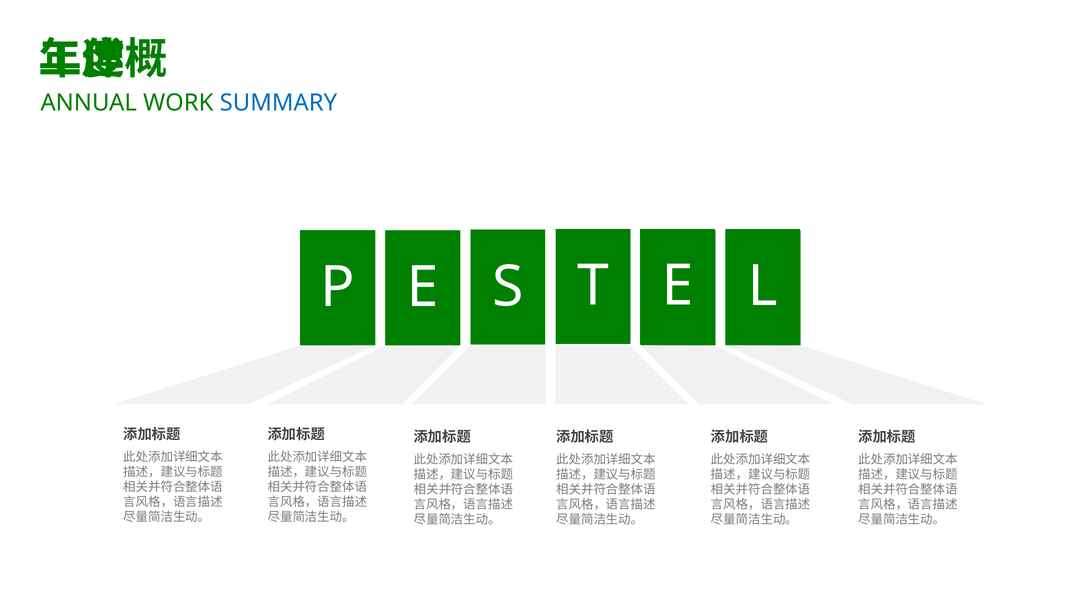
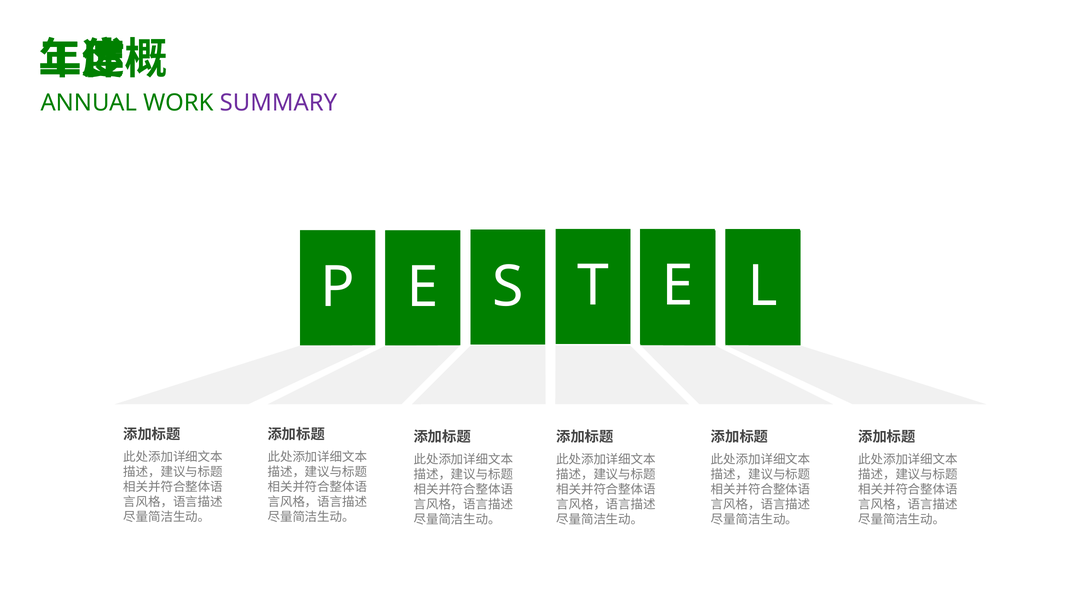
SUMMARY colour: blue -> purple
